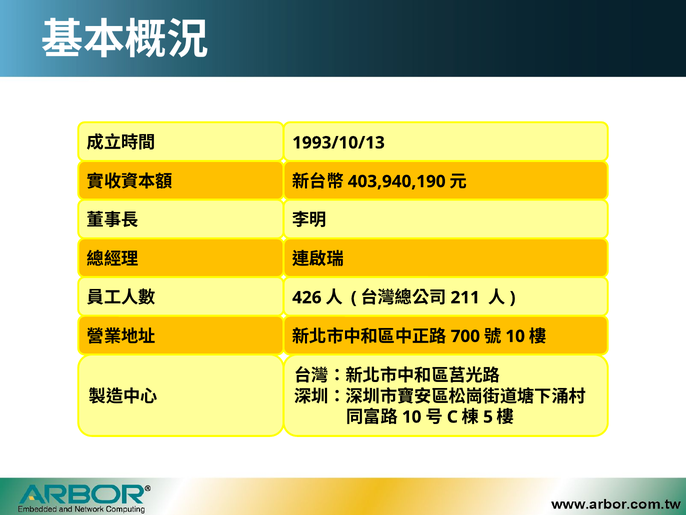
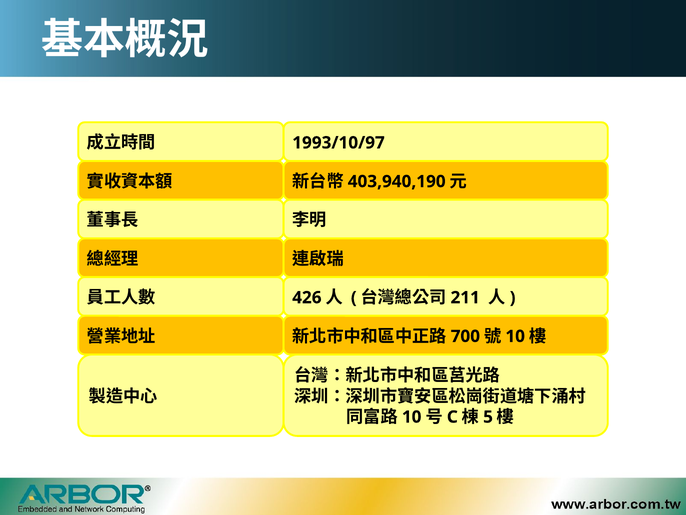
1993/10/13: 1993/10/13 -> 1993/10/97
